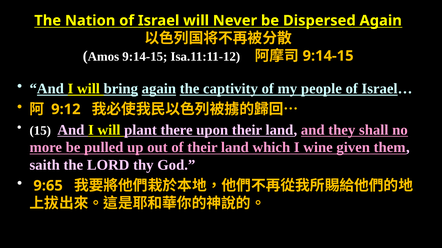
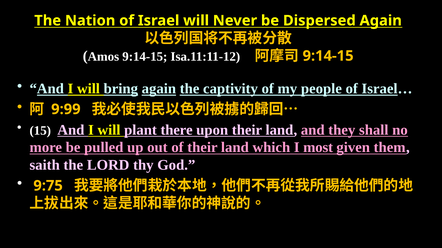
9:12: 9:12 -> 9:99
wine: wine -> most
9:65: 9:65 -> 9:75
